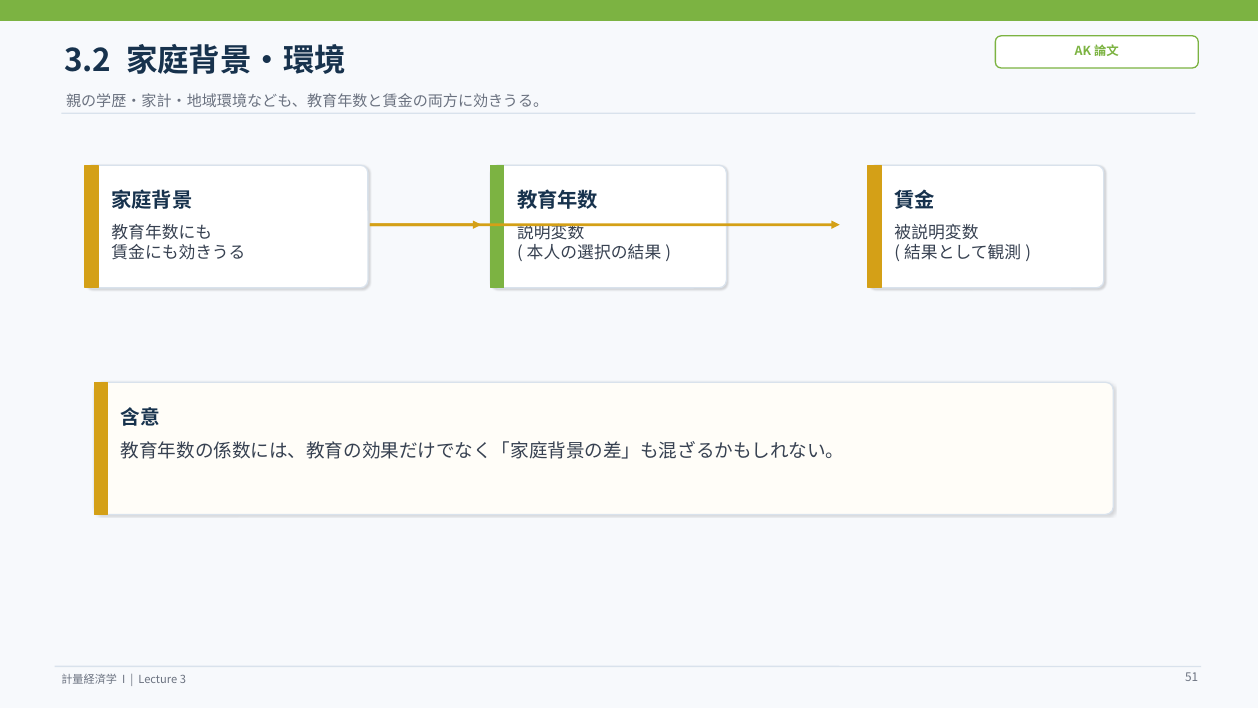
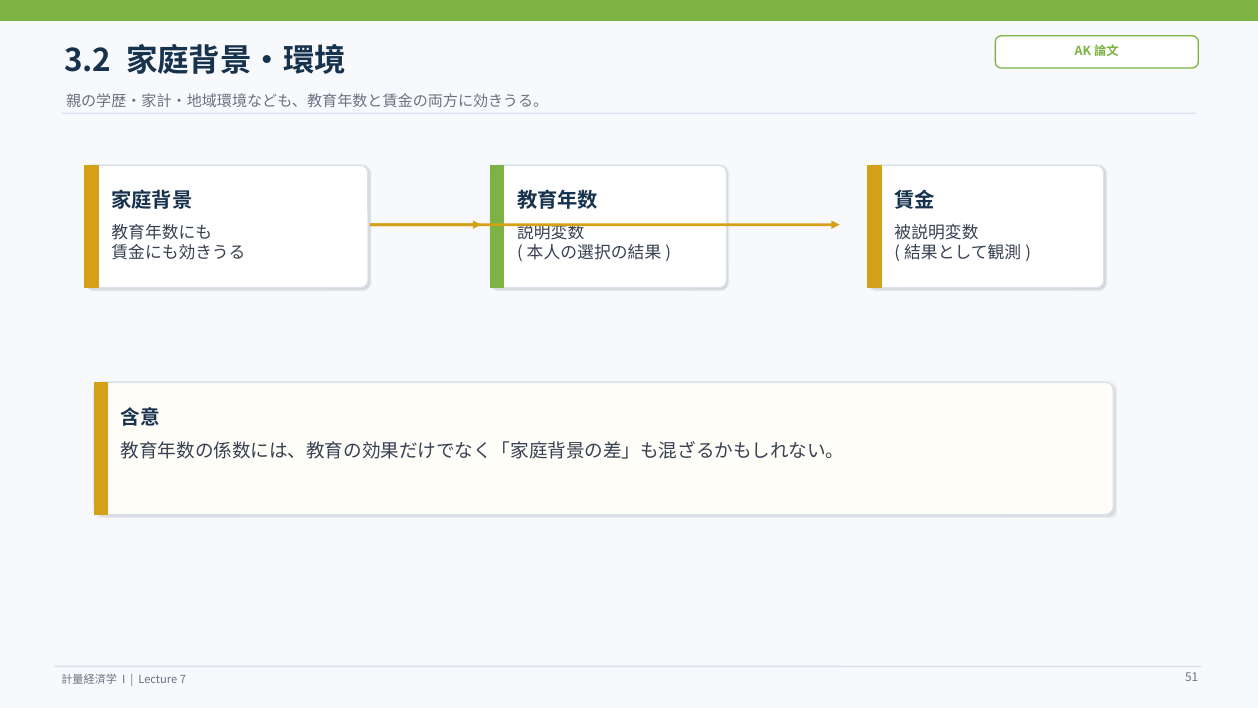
3: 3 -> 7
